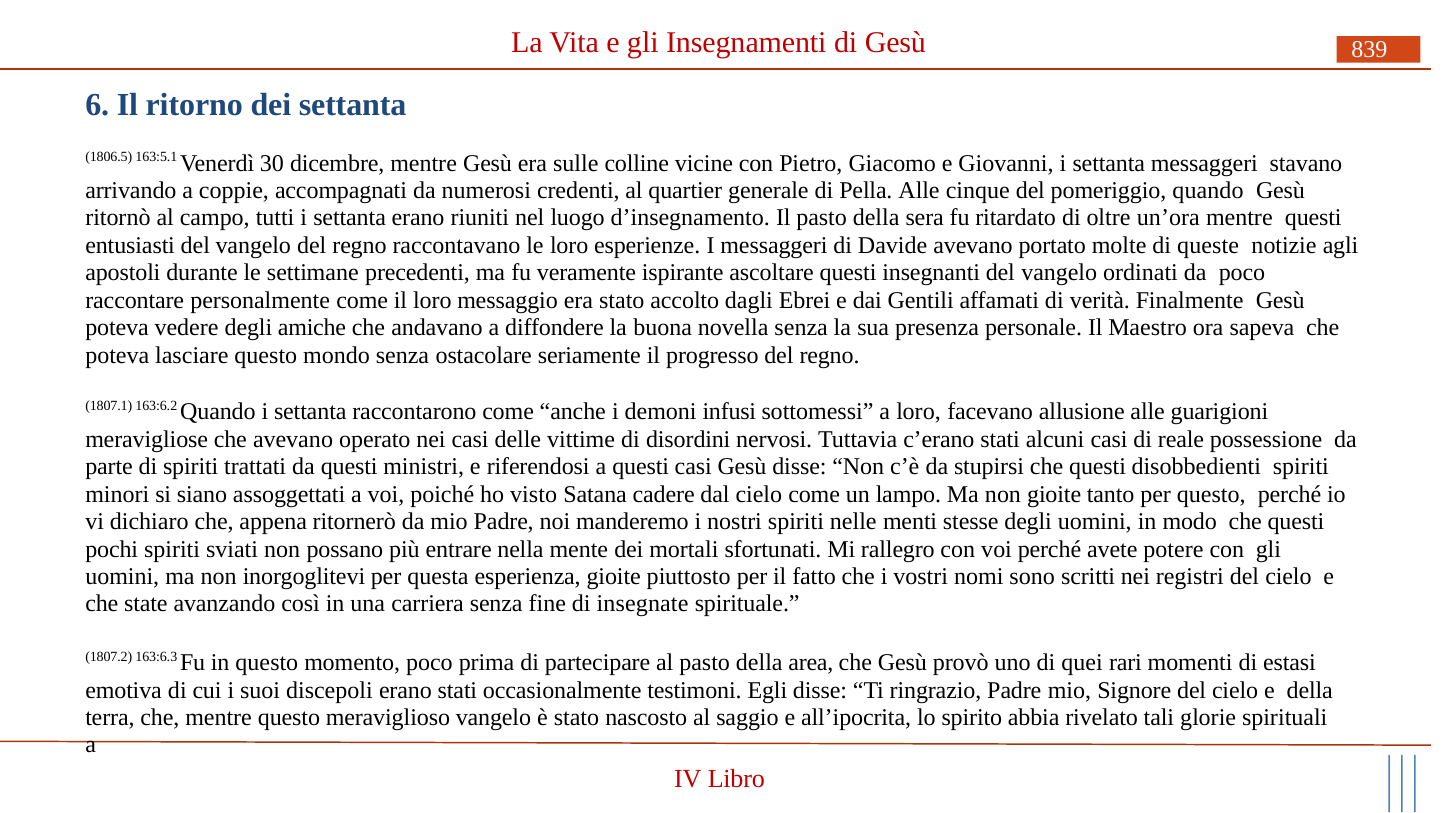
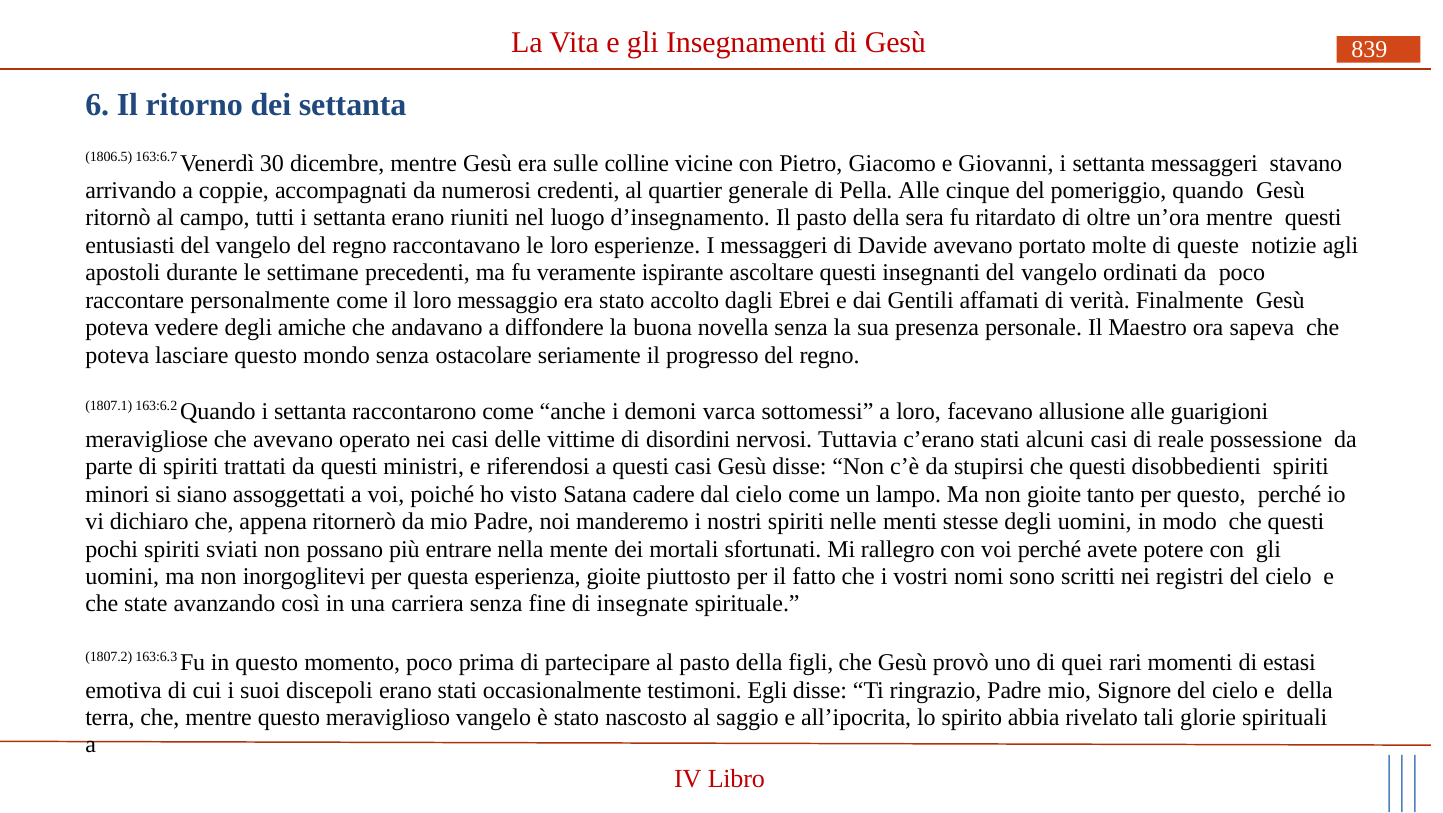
163:5.1: 163:5.1 -> 163:6.7
infusi: infusi -> varca
area: area -> figli
